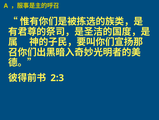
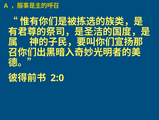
2:3: 2:3 -> 2:0
